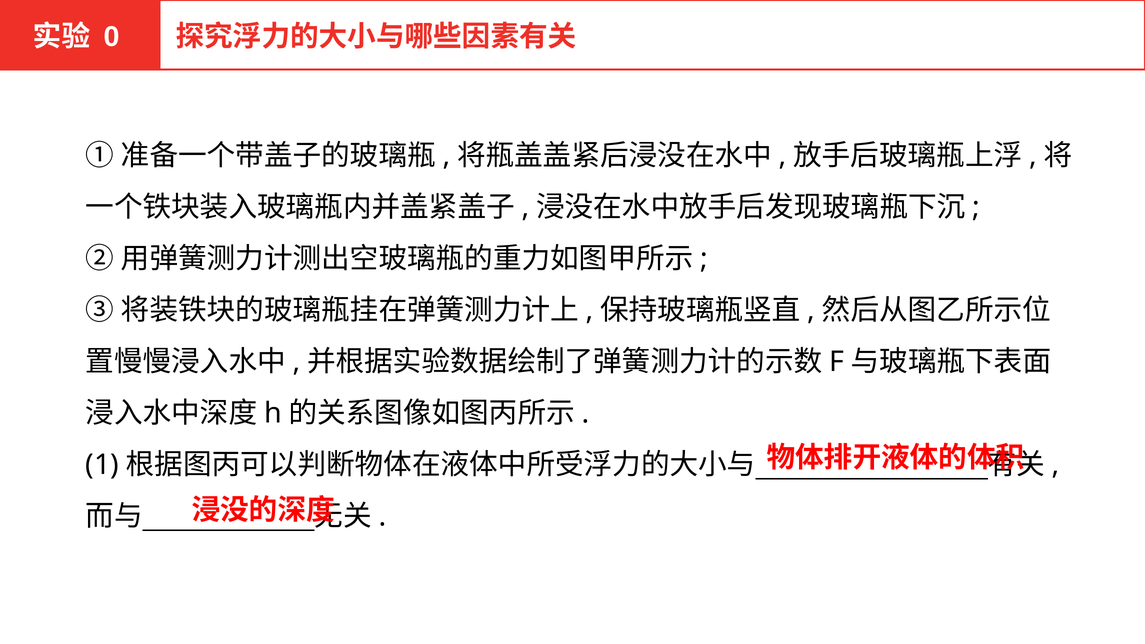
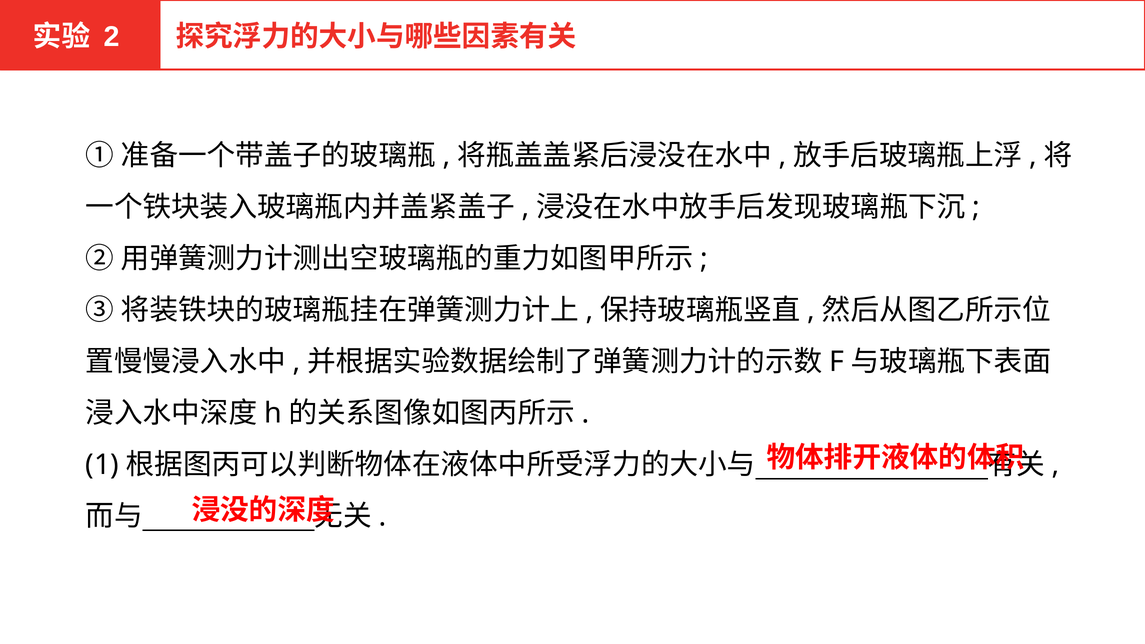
0: 0 -> 2
